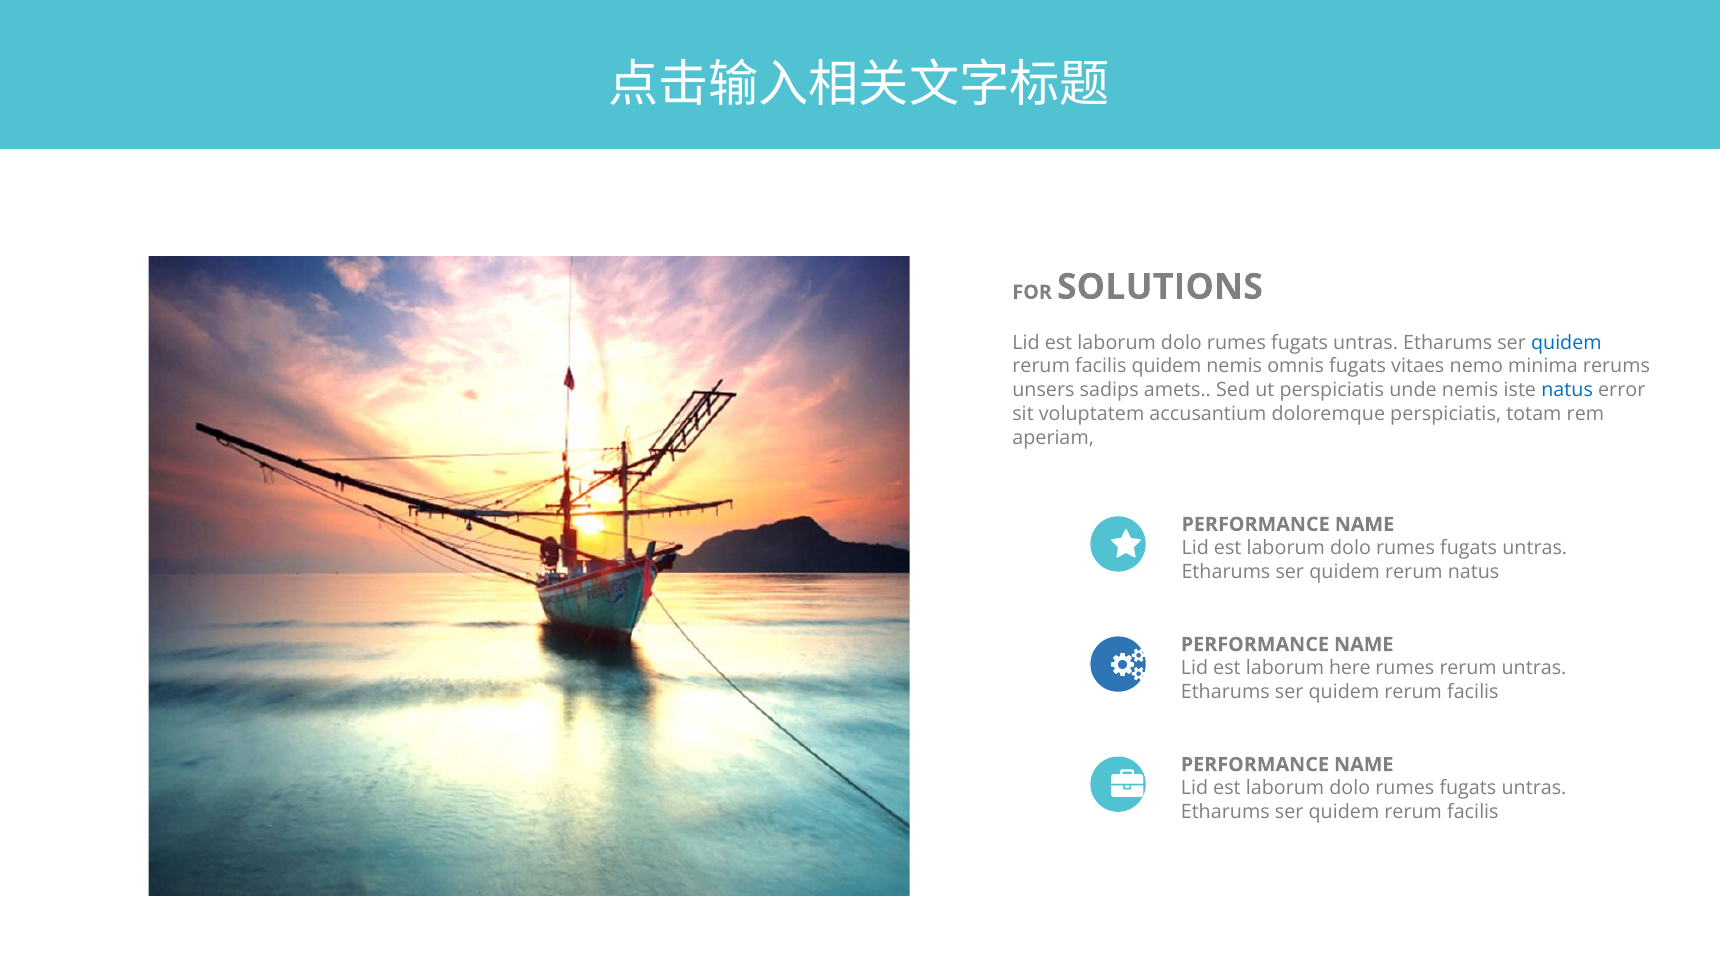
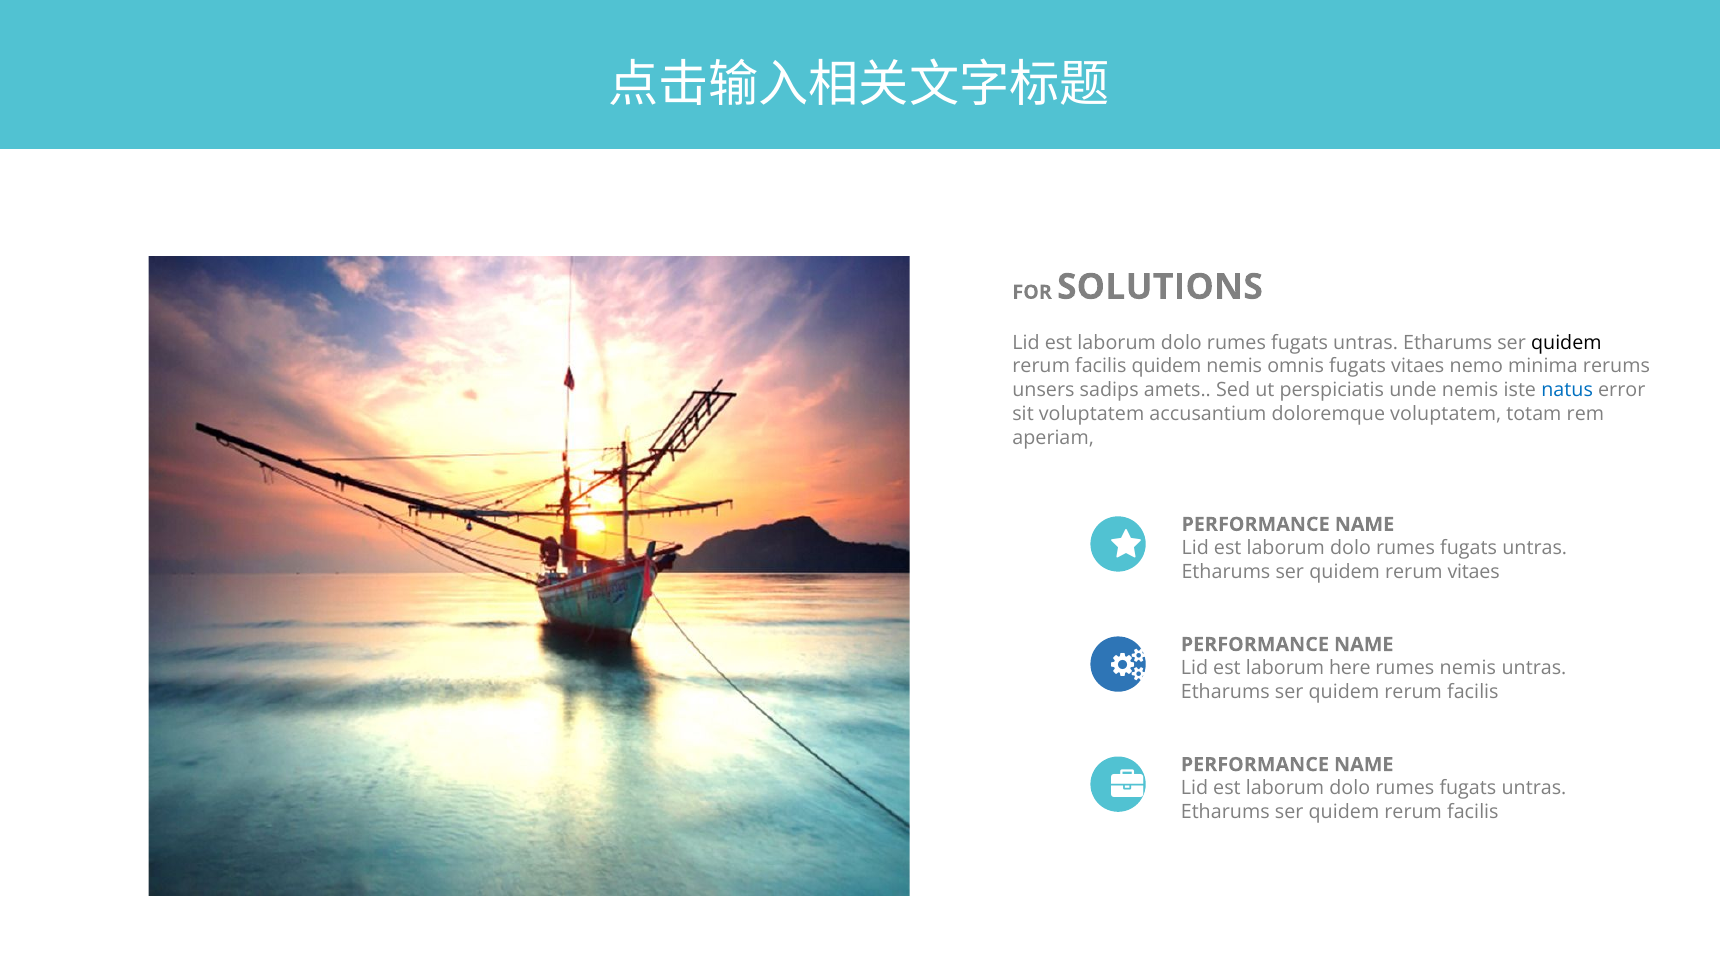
quidem at (1566, 343) colour: blue -> black
doloremque perspiciatis: perspiciatis -> voluptatem
rerum natus: natus -> vitaes
rumes rerum: rerum -> nemis
